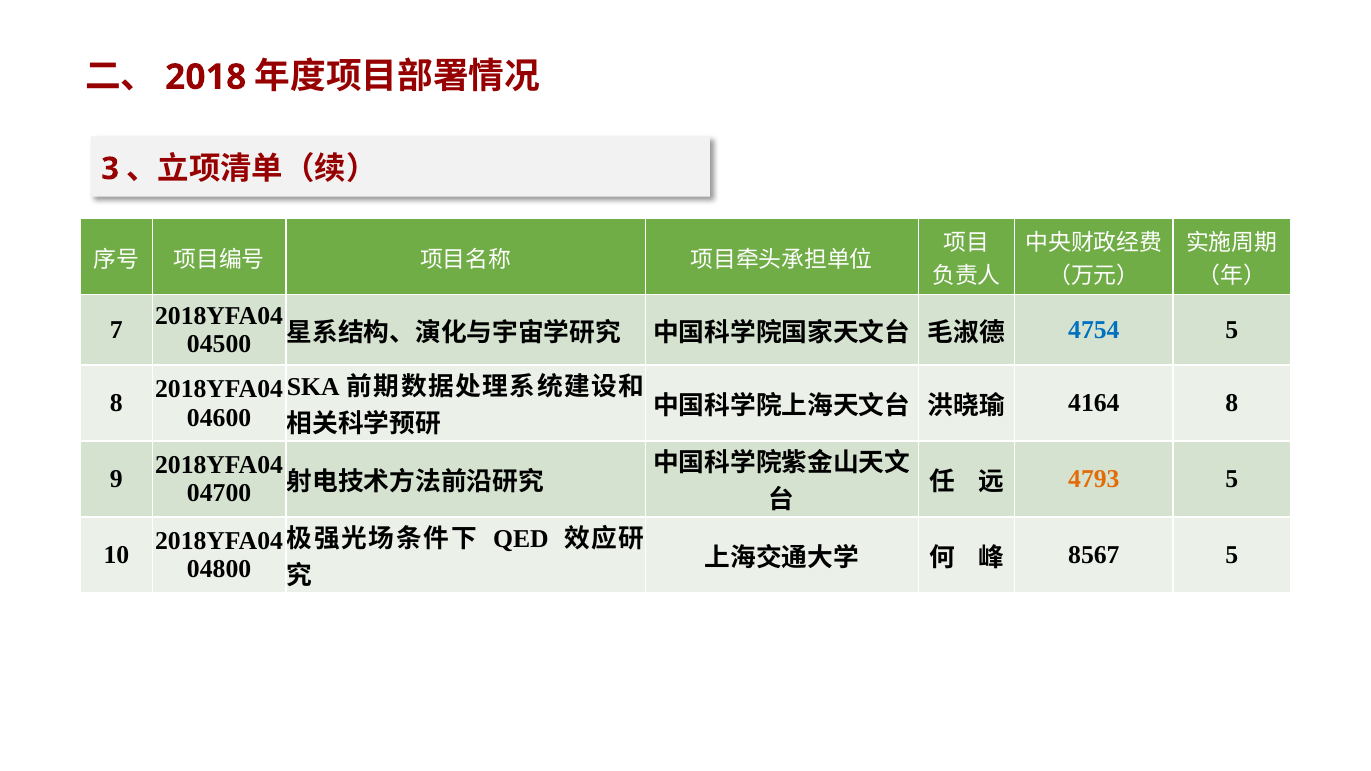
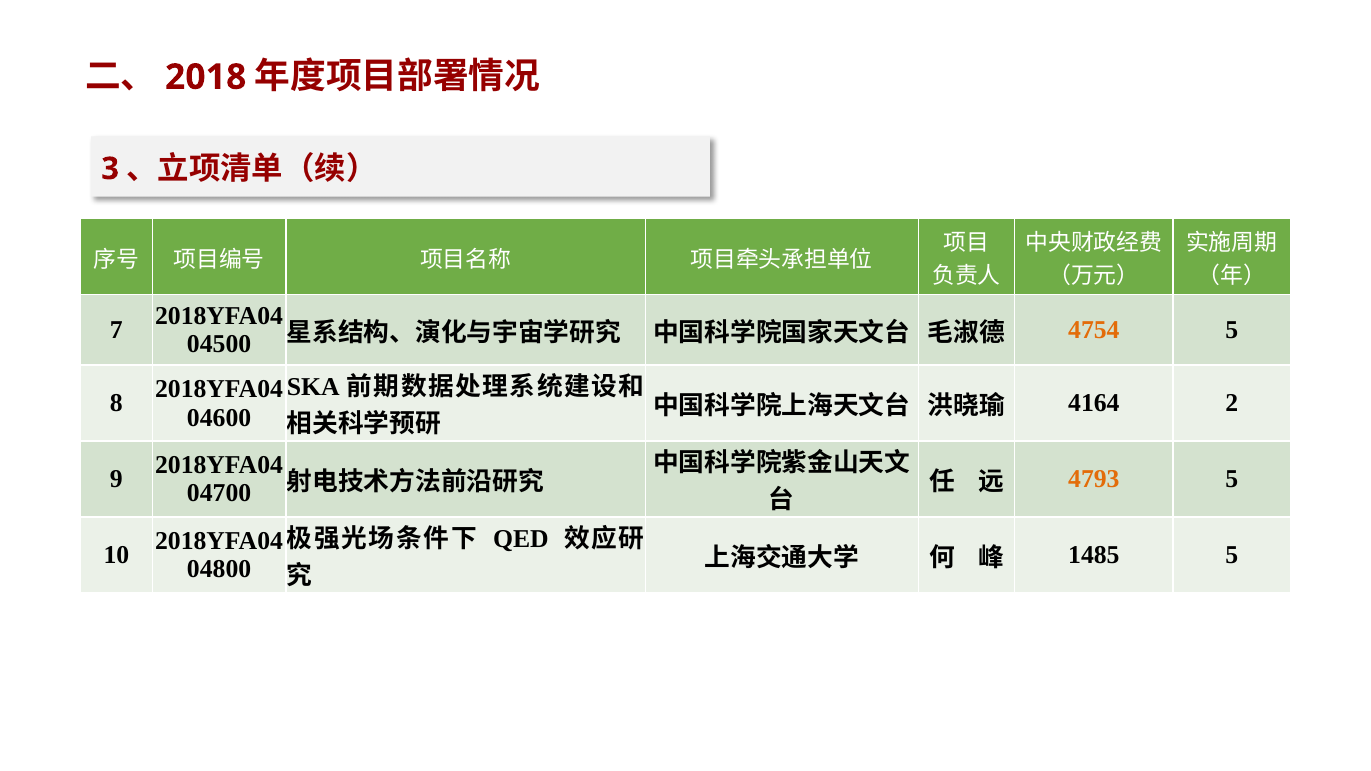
4754 colour: blue -> orange
4164 8: 8 -> 2
8567: 8567 -> 1485
